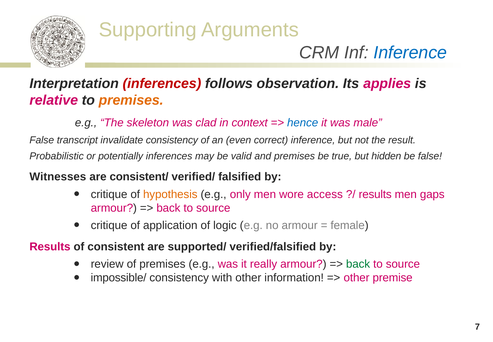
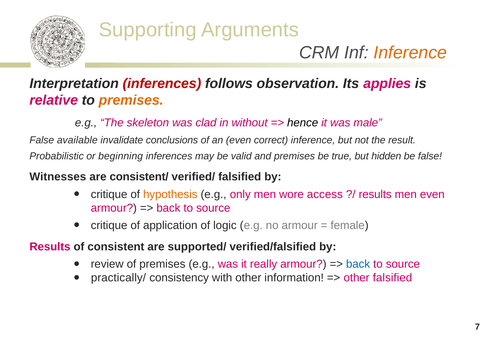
Inference at (410, 52) colour: blue -> orange
context: context -> without
hence colour: blue -> black
transcript: transcript -> available
invalidate consistency: consistency -> conclusions
potentially: potentially -> beginning
men gaps: gaps -> even
back at (358, 264) colour: green -> blue
impossible/: impossible/ -> practically/
other premise: premise -> falsified
